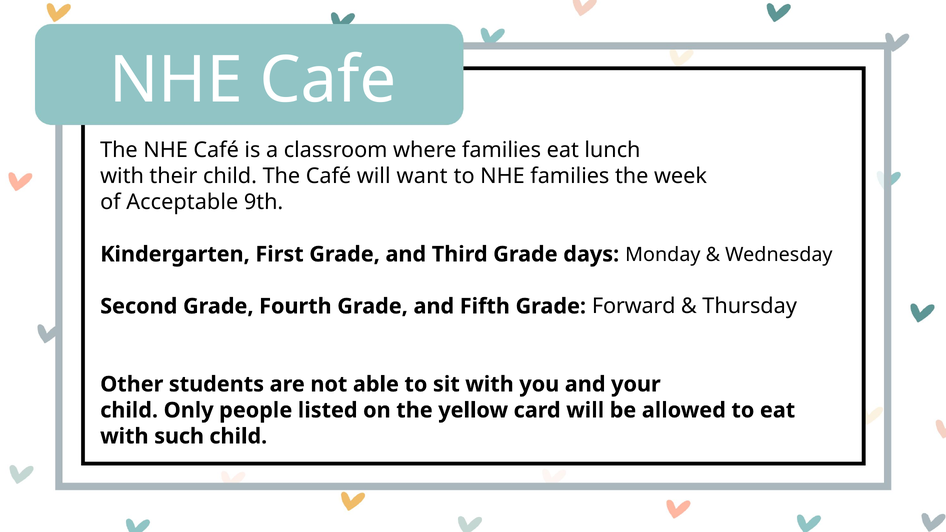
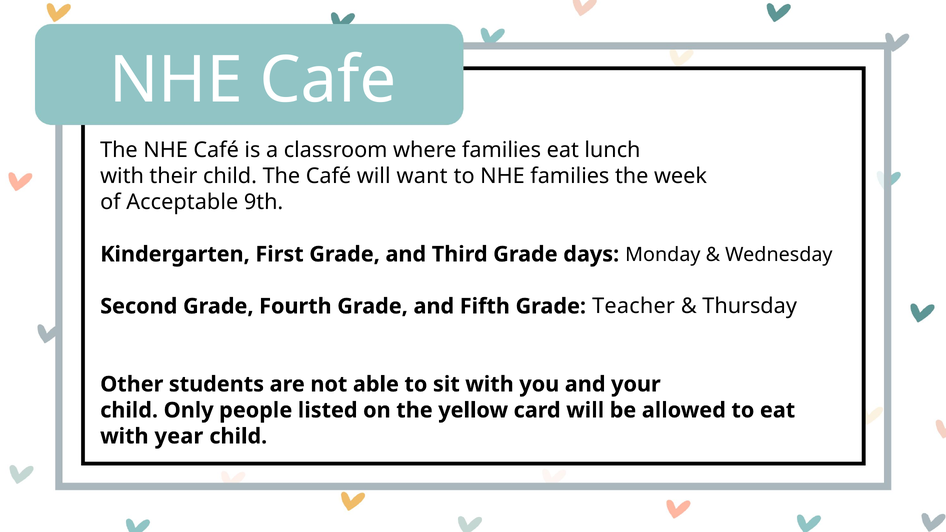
Forward: Forward -> Teacher
such: such -> year
